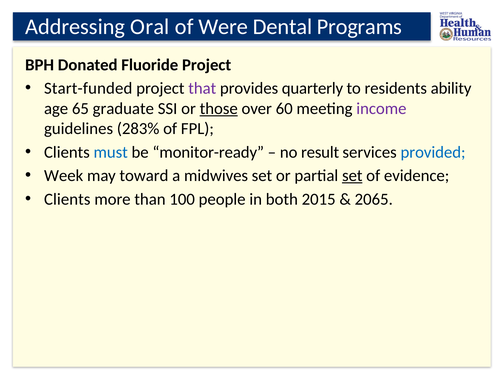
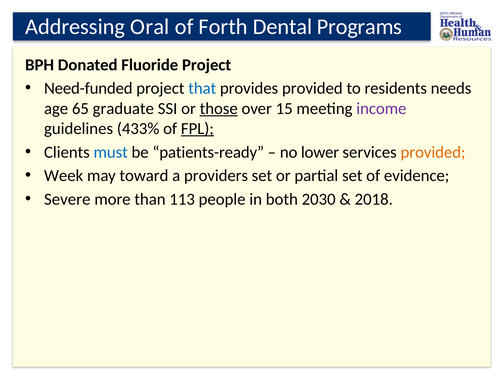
Were: Were -> Forth
Start-funded: Start-funded -> Need-funded
that colour: purple -> blue
provides quarterly: quarterly -> provided
ability: ability -> needs
60: 60 -> 15
283%: 283% -> 433%
FPL underline: none -> present
monitor-ready: monitor-ready -> patients-ready
result: result -> lower
provided at (433, 152) colour: blue -> orange
midwives: midwives -> providers
set at (352, 175) underline: present -> none
Clients at (67, 199): Clients -> Severe
100: 100 -> 113
2015: 2015 -> 2030
2065: 2065 -> 2018
